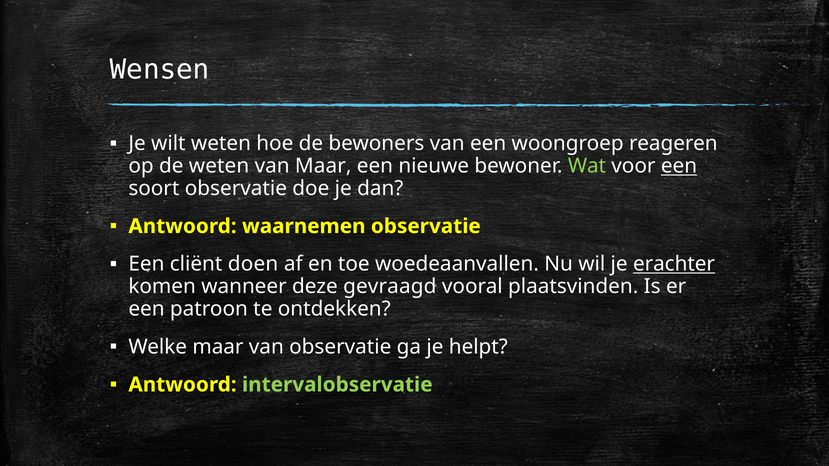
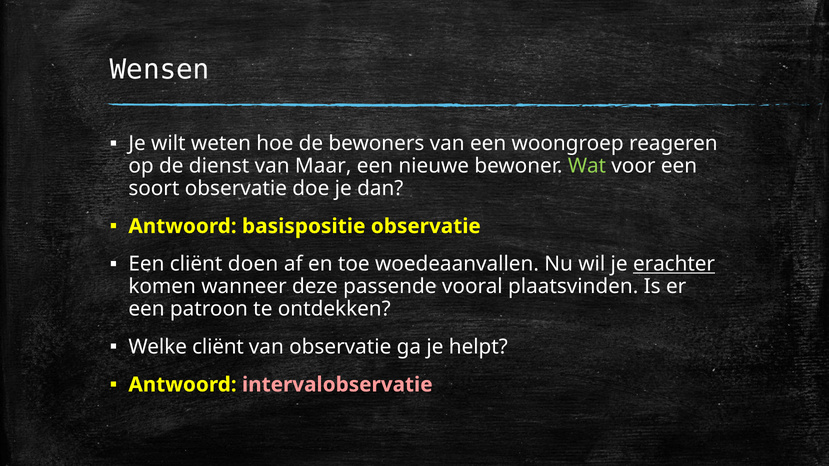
de weten: weten -> dienst
een at (679, 166) underline: present -> none
waarnemen: waarnemen -> basispositie
gevraagd: gevraagd -> passende
Welke maar: maar -> cliënt
intervalobservatie colour: light green -> pink
